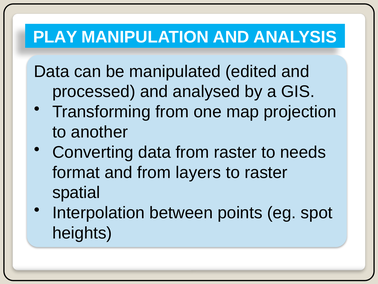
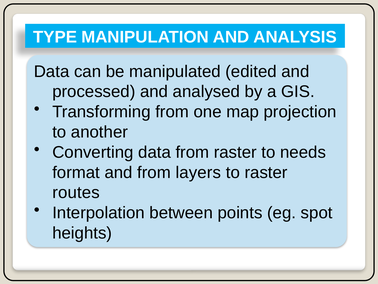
PLAY: PLAY -> TYPE
spatial: spatial -> routes
